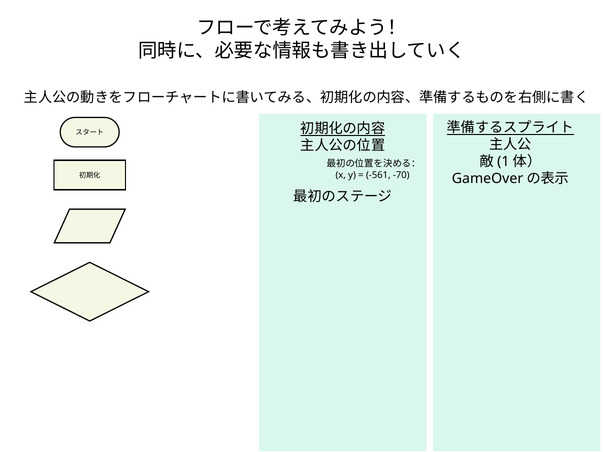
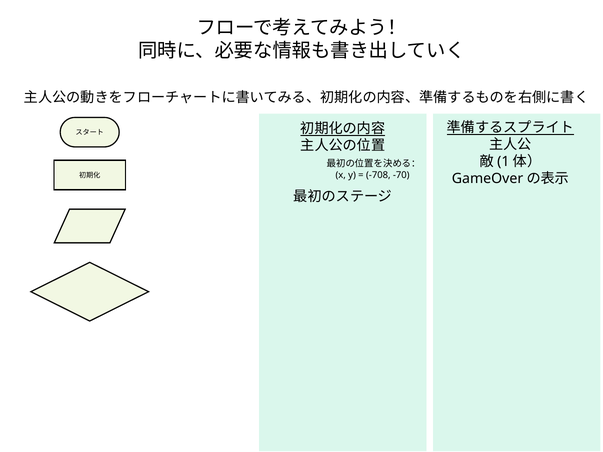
-561: -561 -> -708
